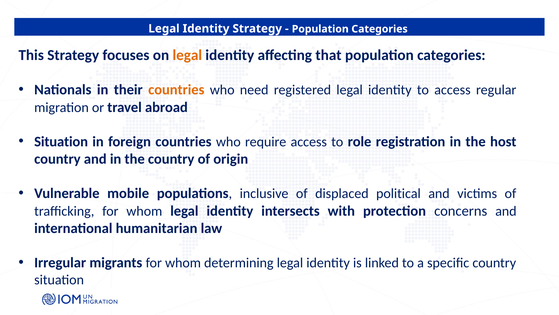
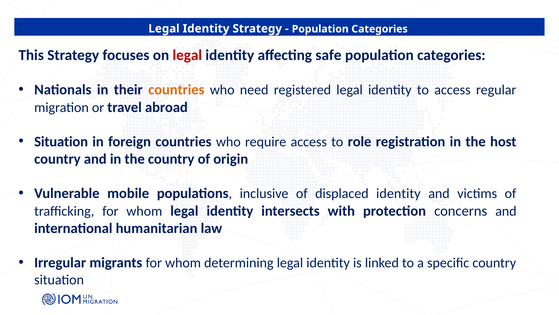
legal at (187, 55) colour: orange -> red
that: that -> safe
displaced political: political -> identity
